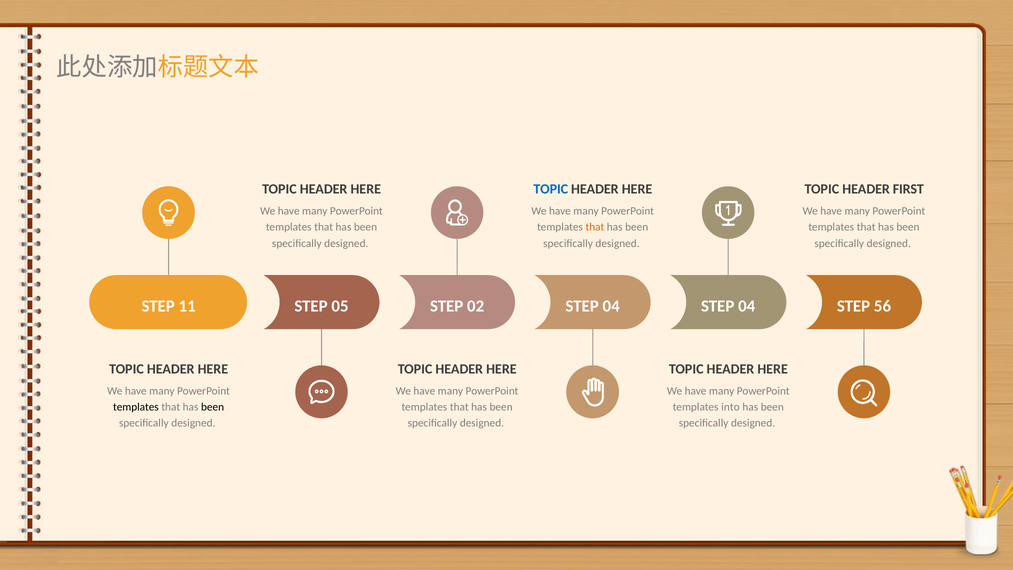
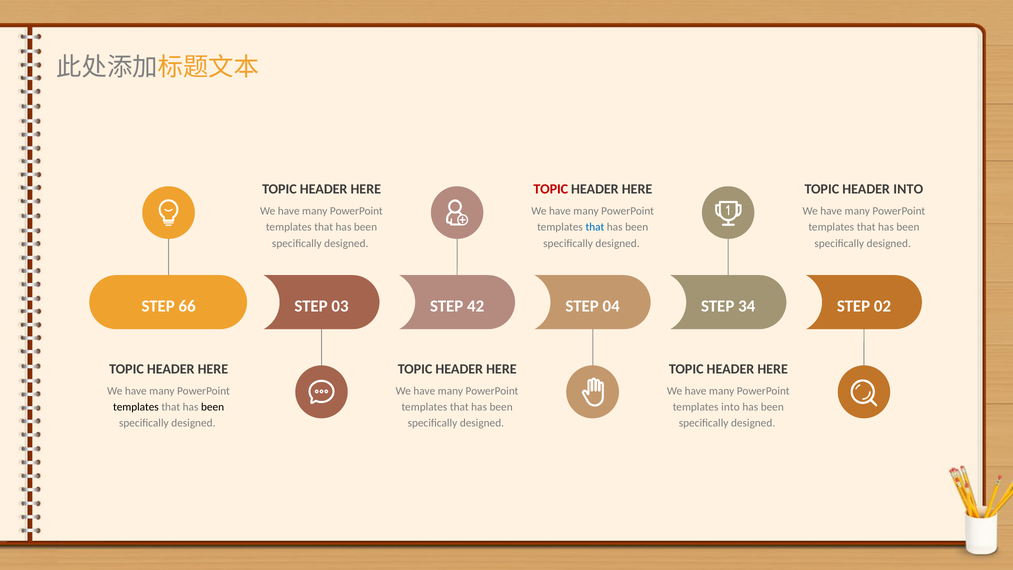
TOPIC at (551, 189) colour: blue -> red
HEADER FIRST: FIRST -> INTO
that at (595, 227) colour: orange -> blue
11: 11 -> 66
05: 05 -> 03
02: 02 -> 42
04 STEP 04: 04 -> 34
56: 56 -> 02
